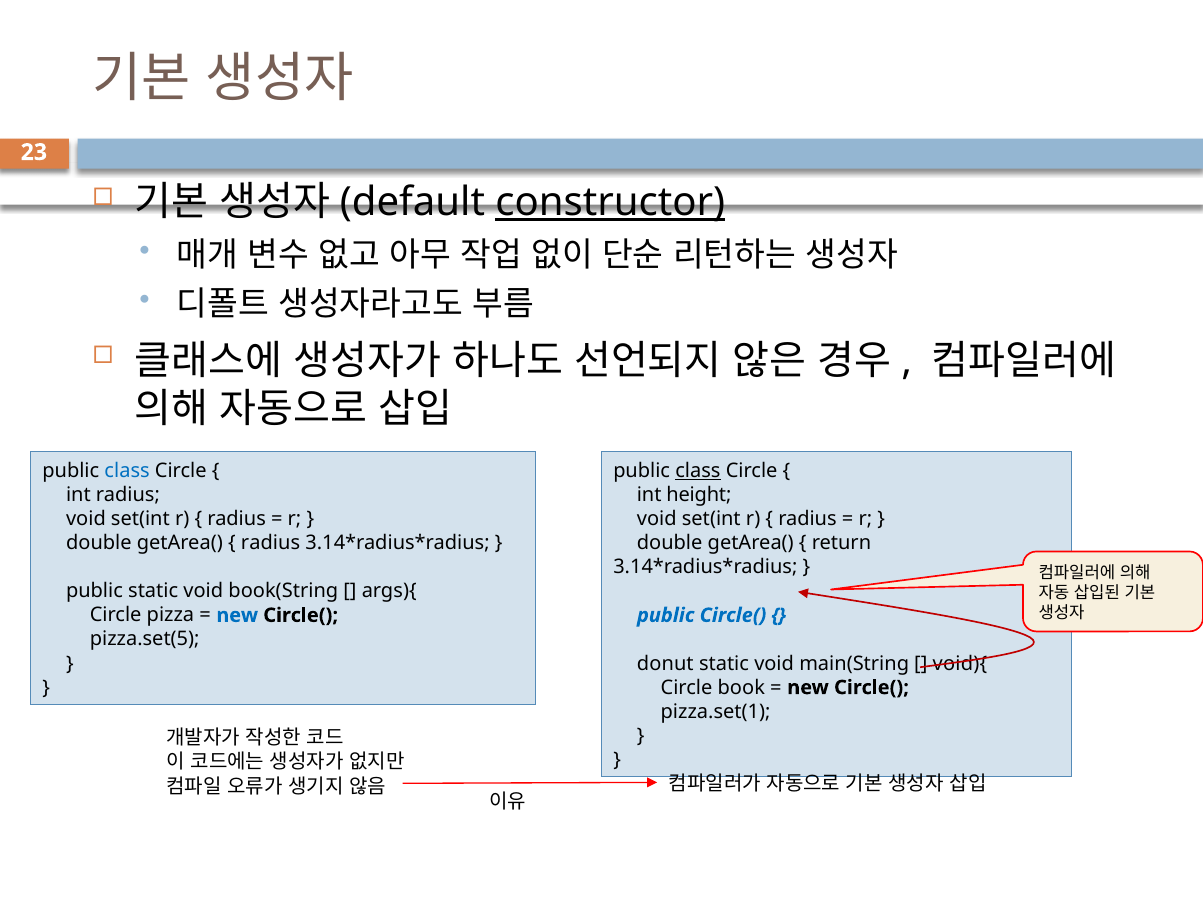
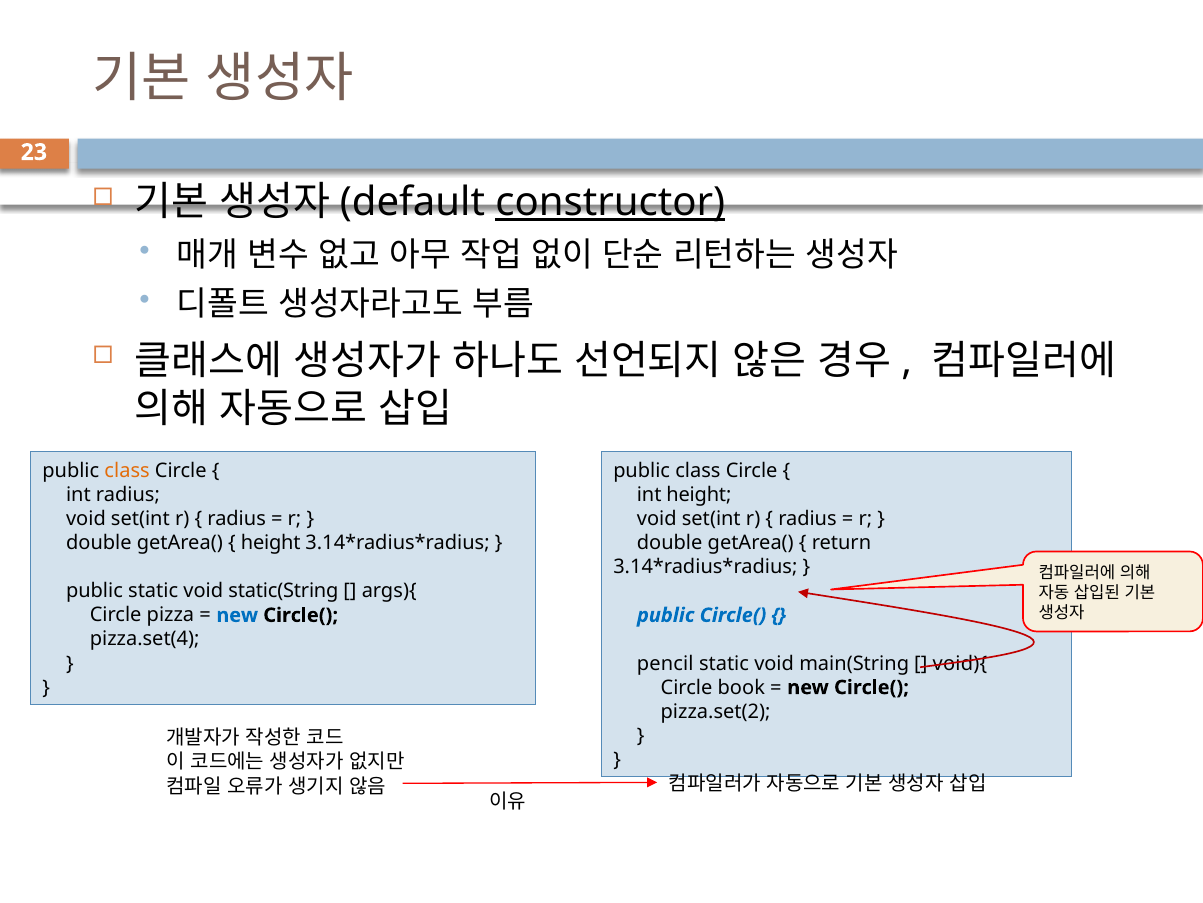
class at (127, 470) colour: blue -> orange
class at (698, 470) underline: present -> none
radius at (271, 543): radius -> height
book(String: book(String -> static(String
pizza.set(5: pizza.set(5 -> pizza.set(4
donut: donut -> pencil
pizza.set(1: pizza.set(1 -> pizza.set(2
